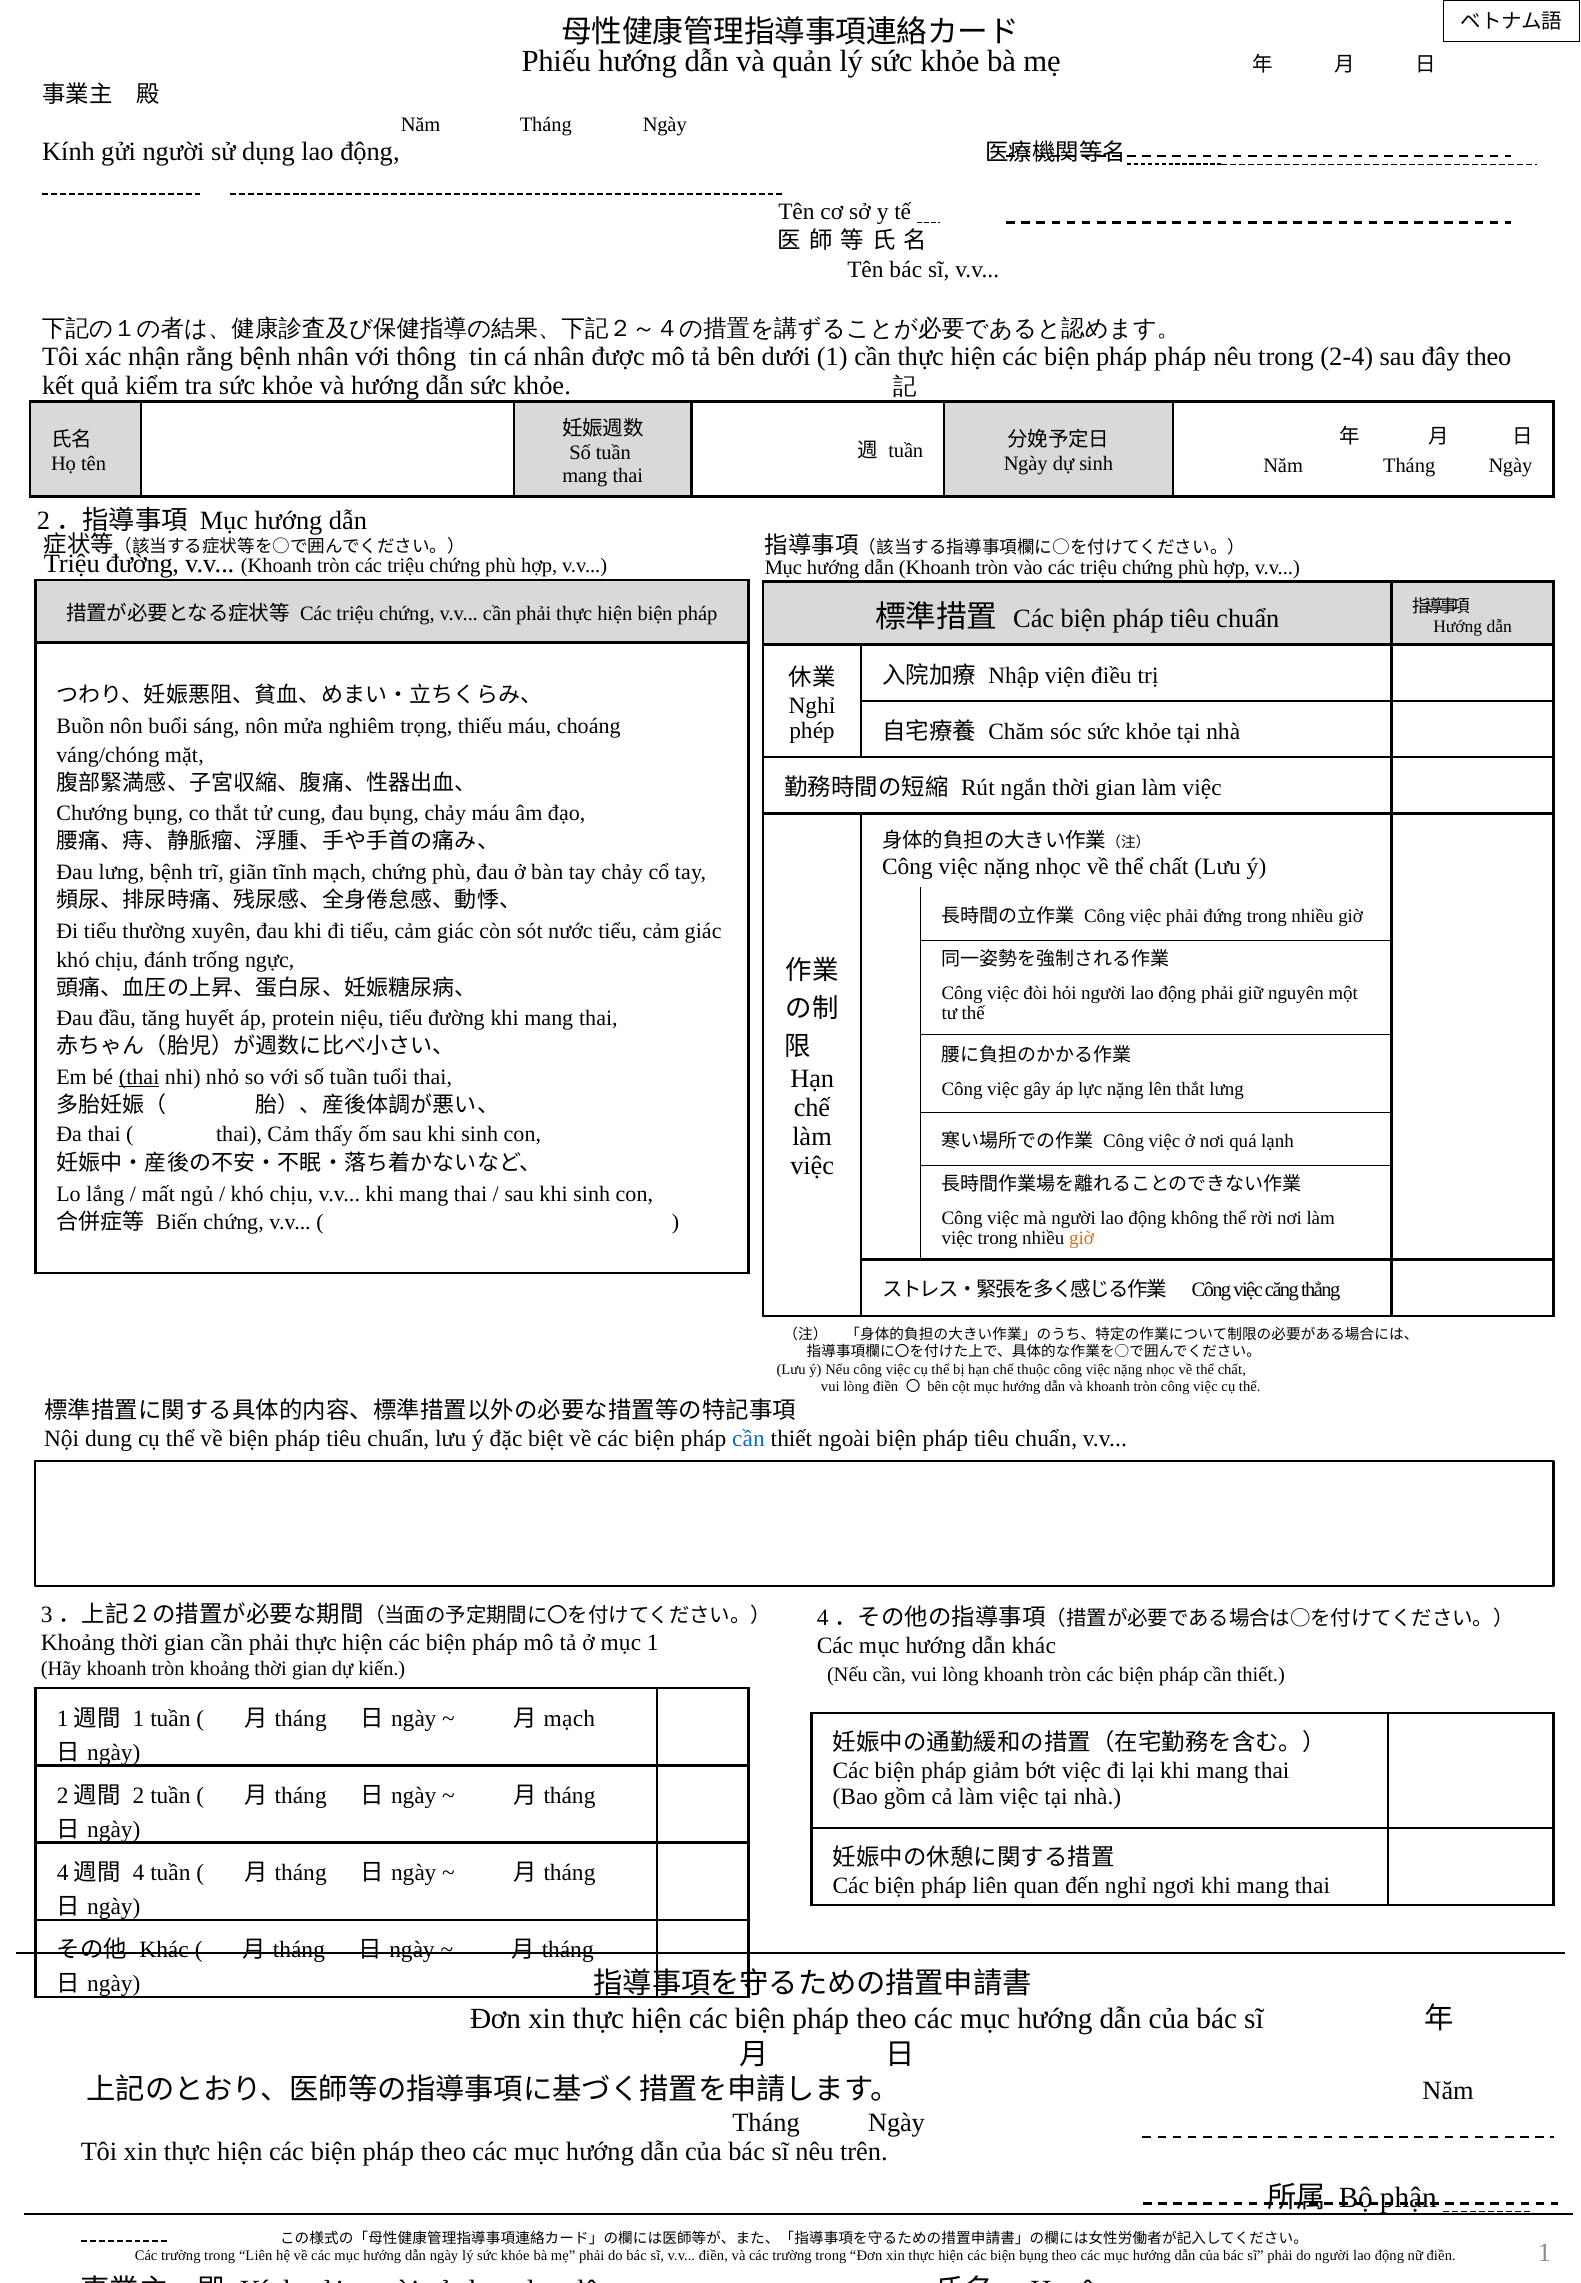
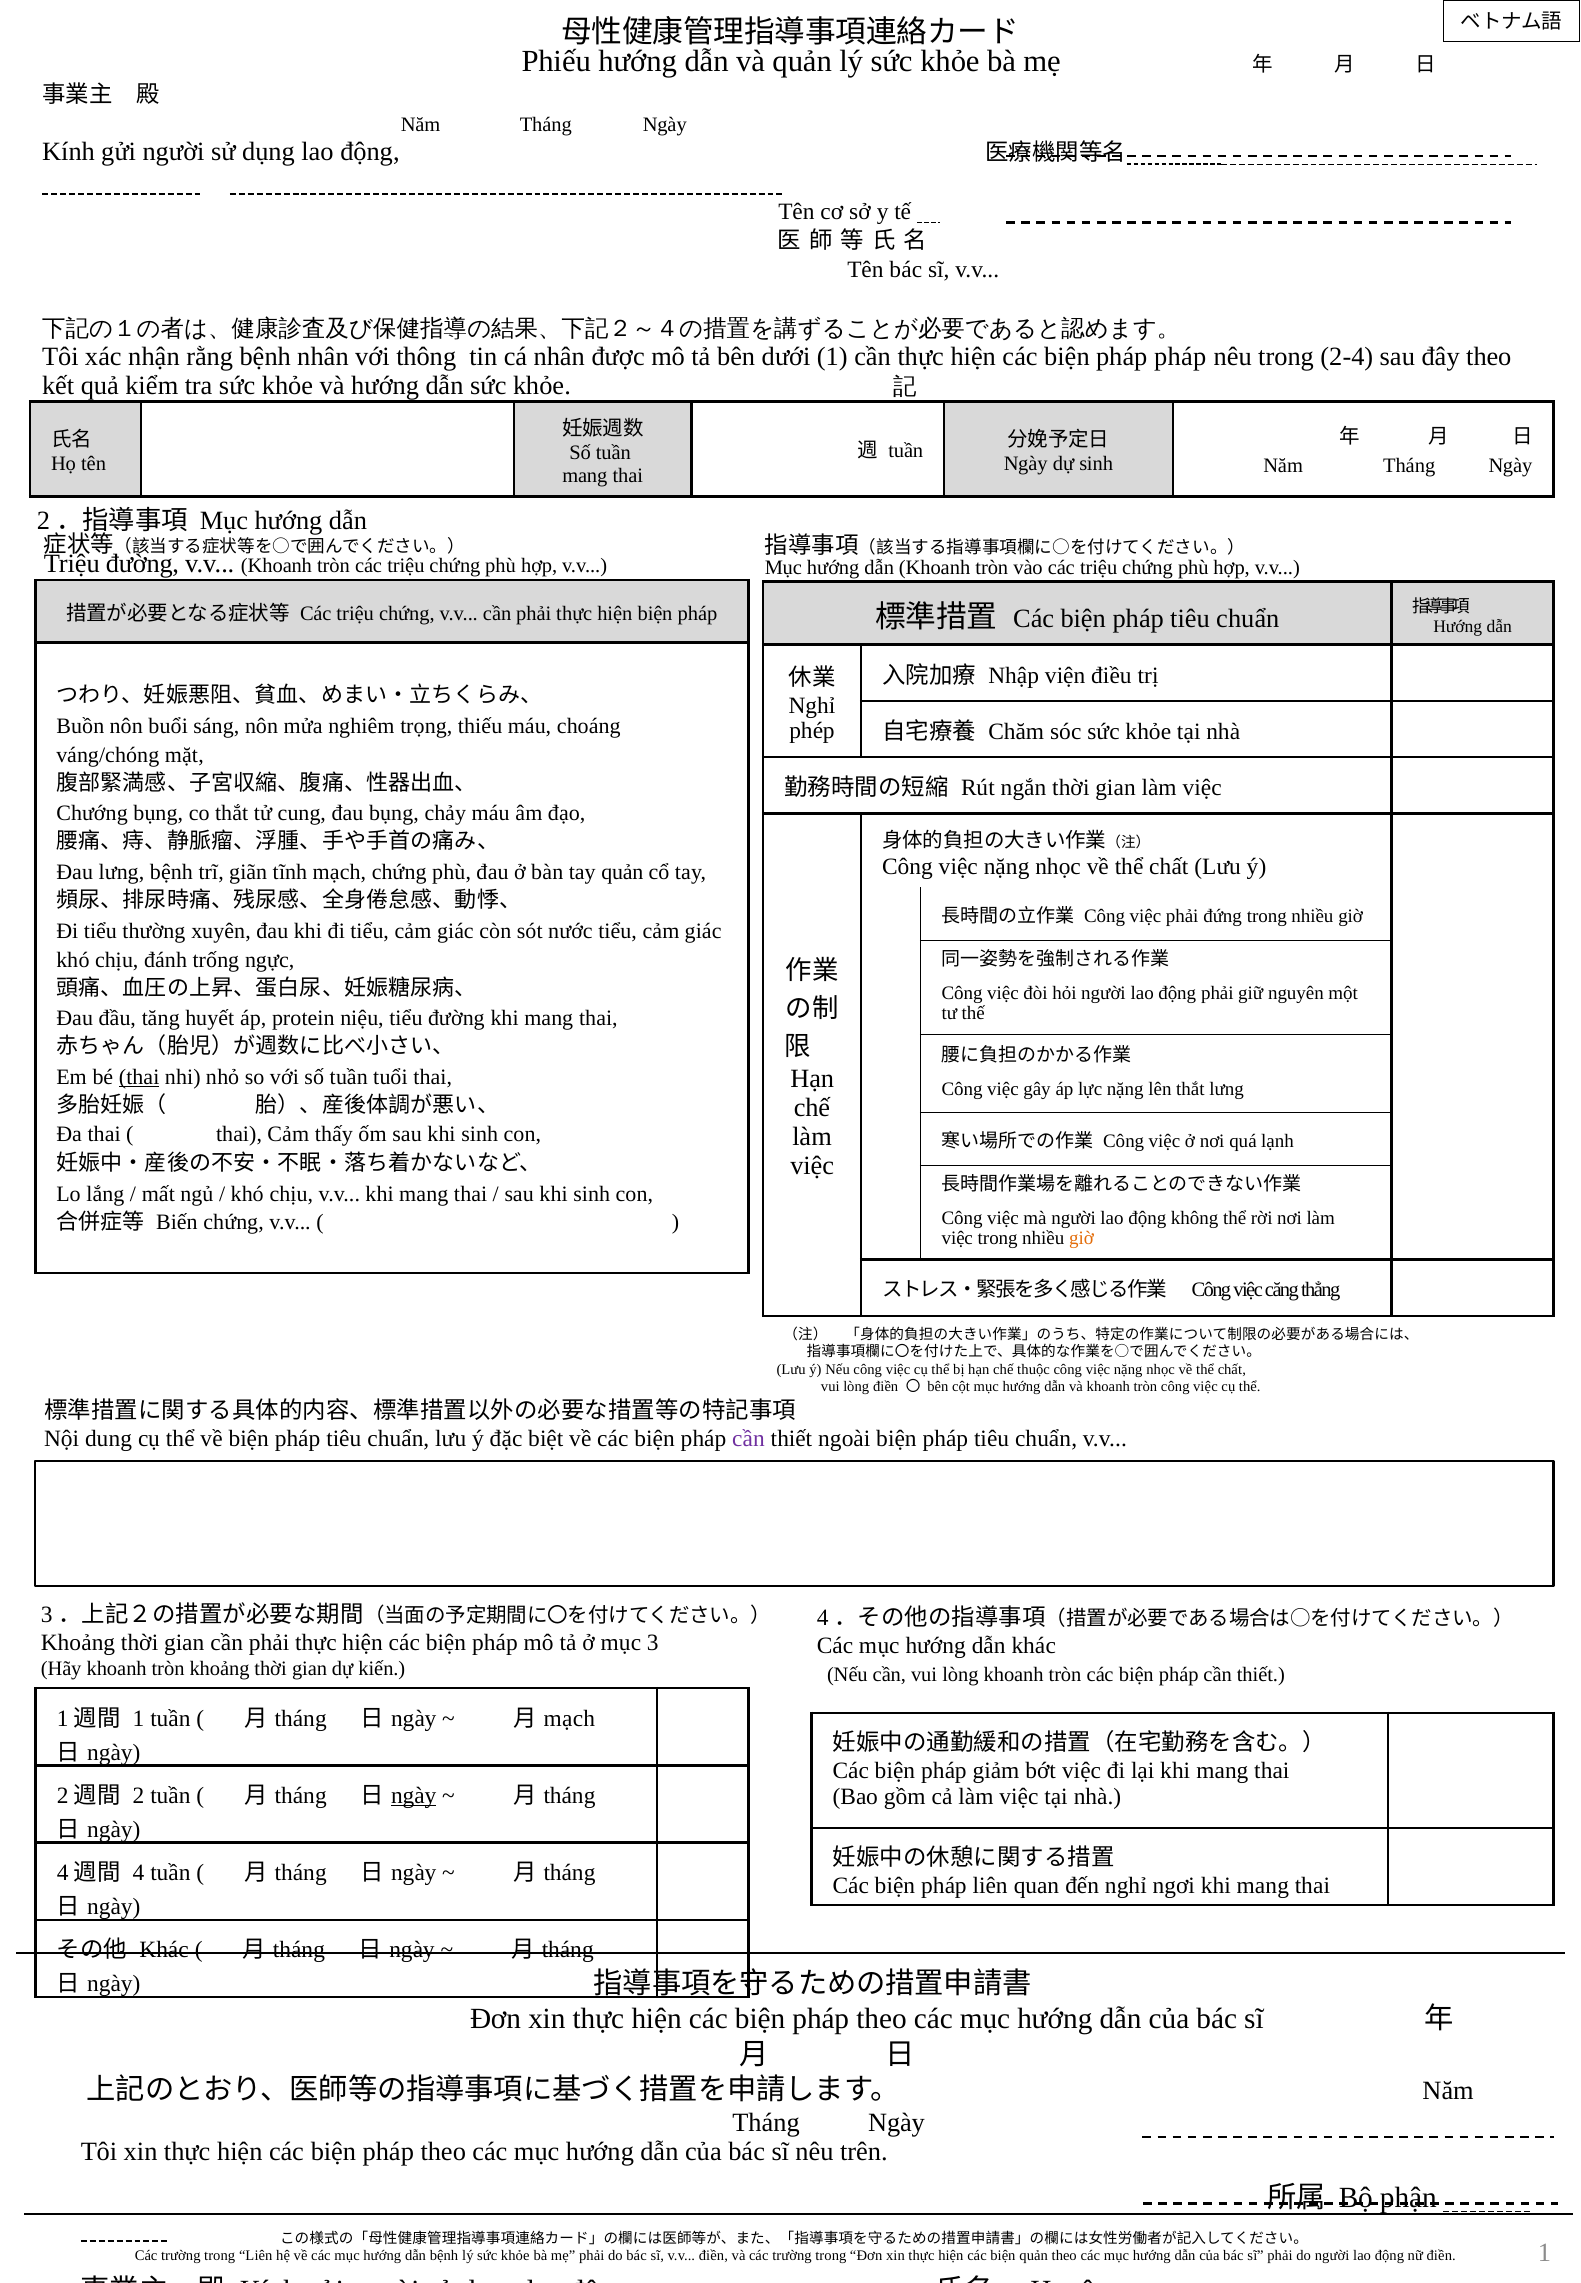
tay chảy: chảy -> quản
cần at (748, 1440) colour: blue -> purple
mục 1: 1 -> 3
ngày at (414, 1796) underline: none -> present
dẫn ngày: ngày -> bệnh
biện bụng: bụng -> quản
